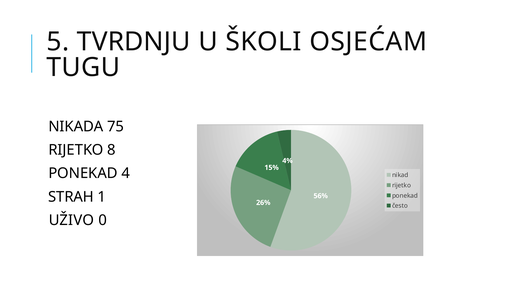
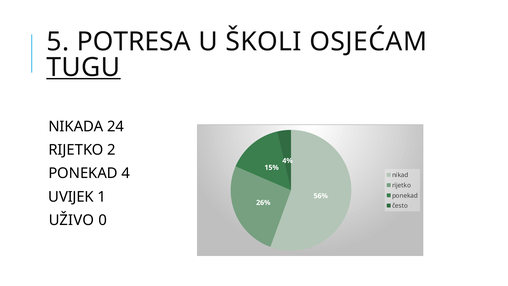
TVRDNJU: TVRDNJU -> POTRESA
TUGU underline: none -> present
75: 75 -> 24
8: 8 -> 2
STRAH: STRAH -> UVIJEK
